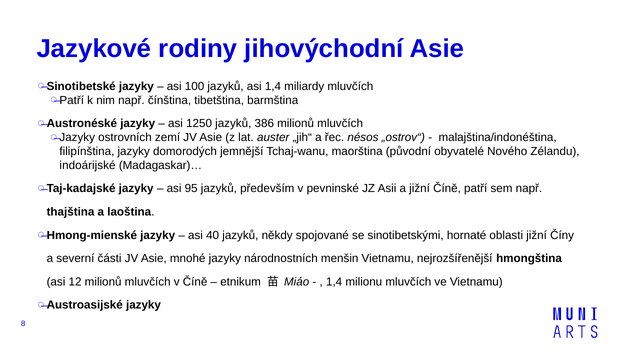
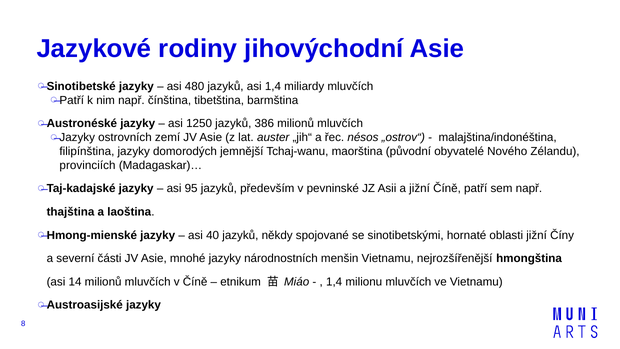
100: 100 -> 480
indoárijské: indoárijské -> provinciích
12: 12 -> 14
